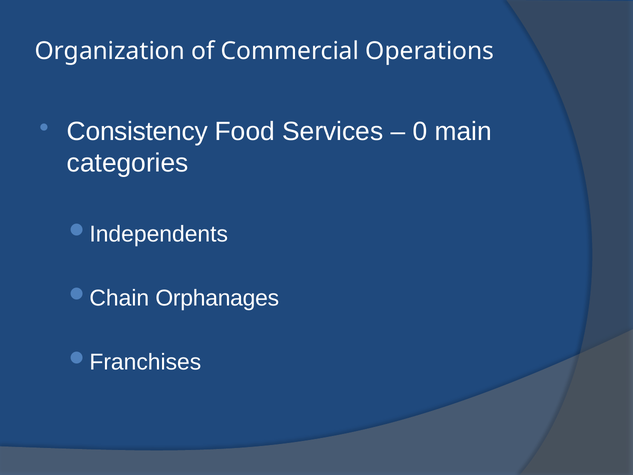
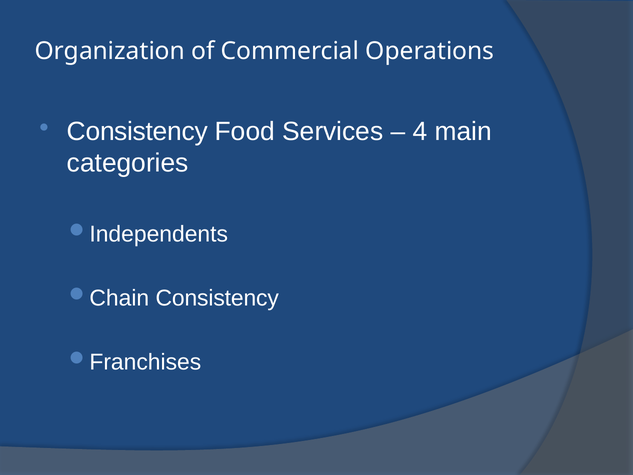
0: 0 -> 4
Orphanages at (217, 298): Orphanages -> Consistency
